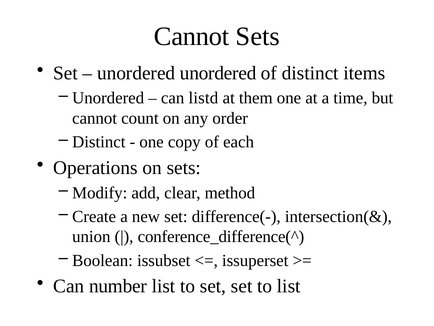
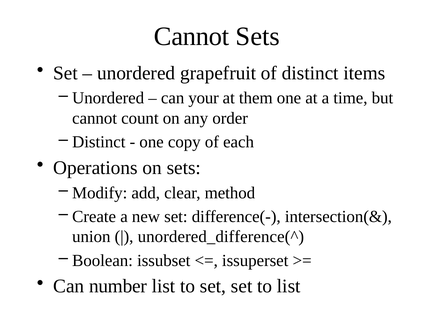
unordered unordered: unordered -> grapefruit
listd: listd -> your
conference_difference(^: conference_difference(^ -> unordered_difference(^
